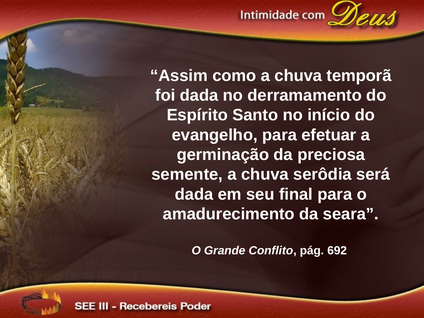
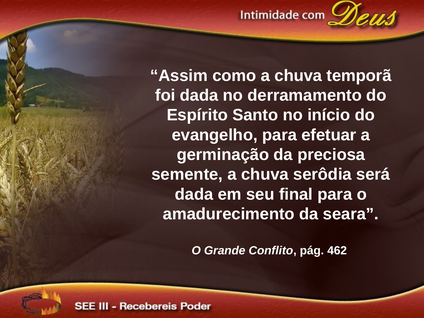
692: 692 -> 462
